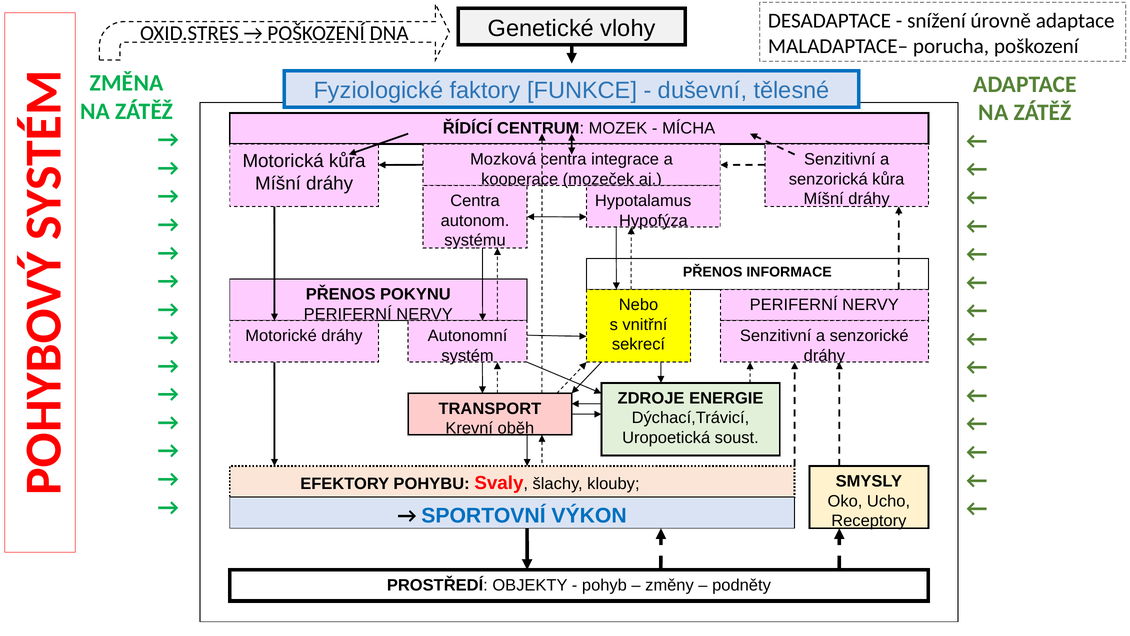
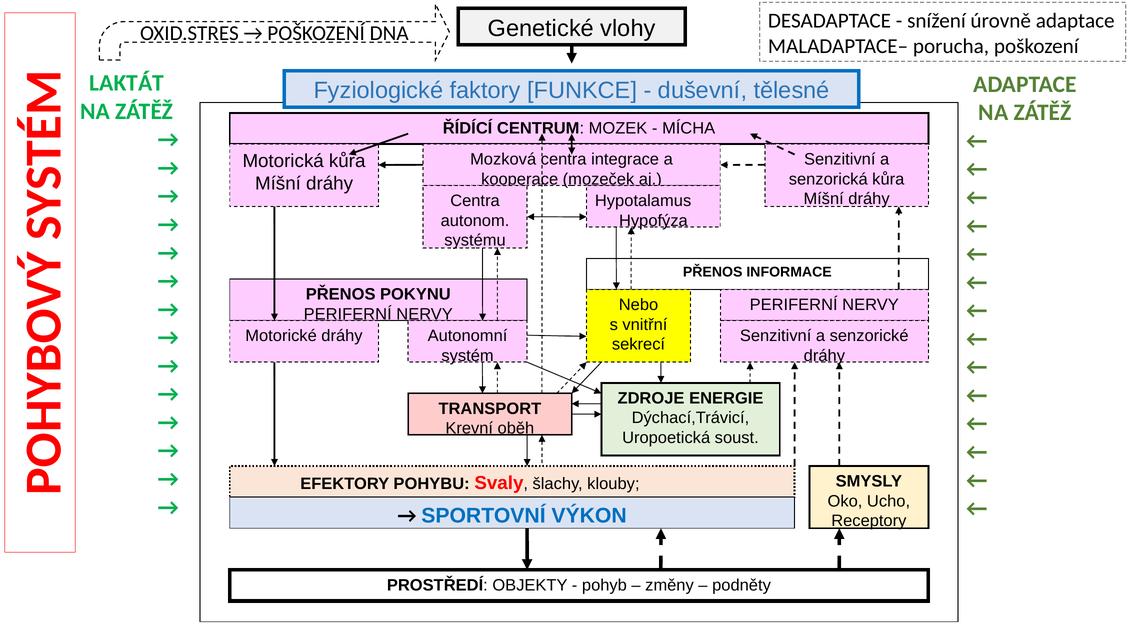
ZMĚNA: ZMĚNA -> LAKTÁT
